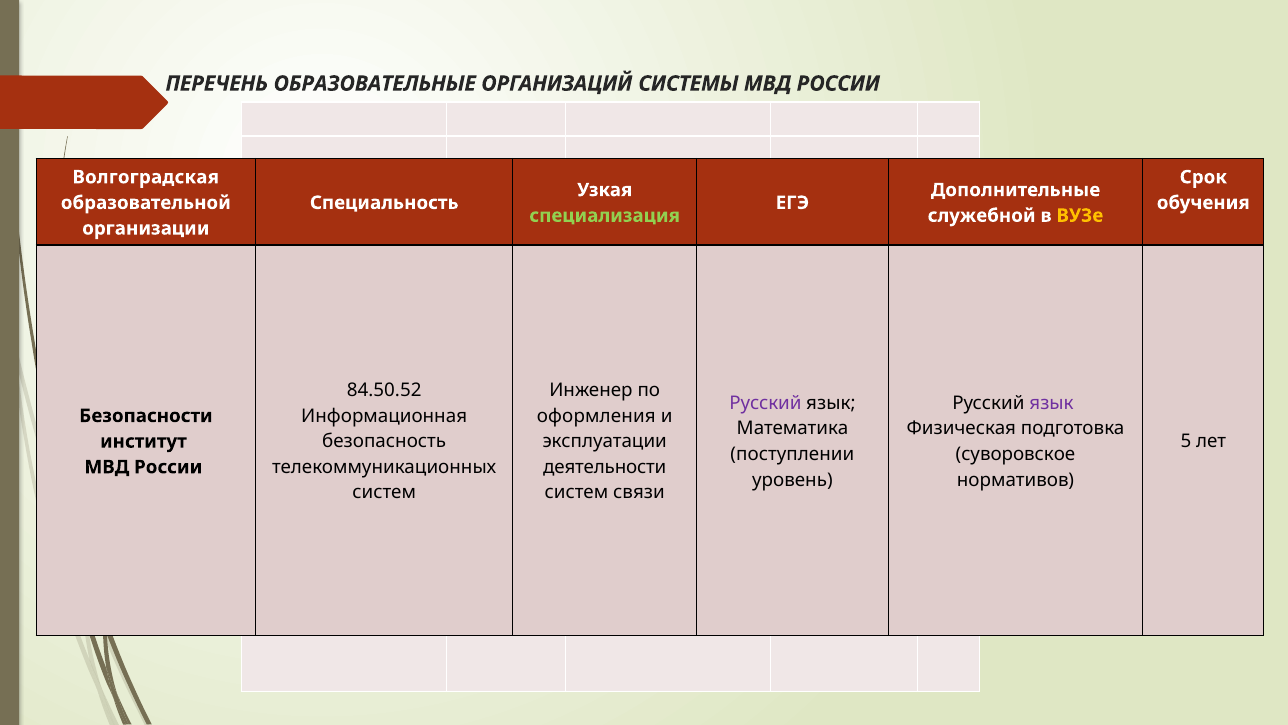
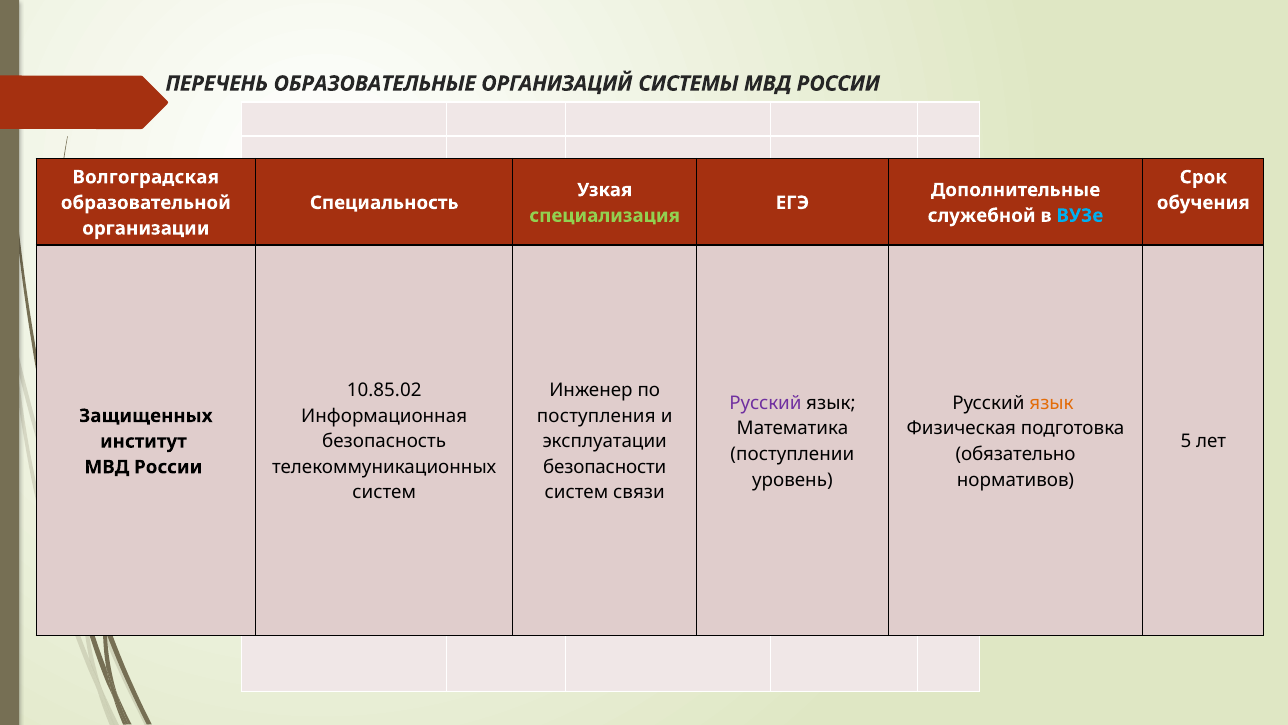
ВУЗе colour: yellow -> light blue
84.50.52: 84.50.52 -> 10.85.02
язык at (1052, 403) colour: purple -> orange
оформления: оформления -> поступления
Безопасности: Безопасности -> Защищенных
суворовское: суворовское -> обязательно
деятельности: деятельности -> безопасности
